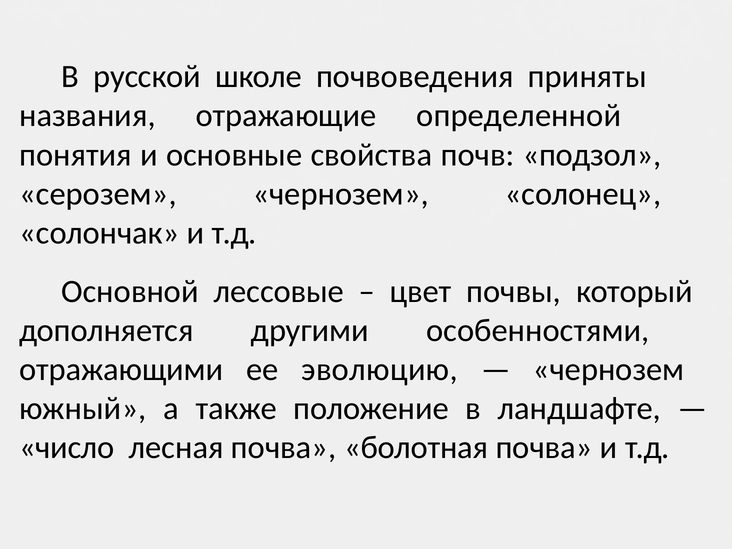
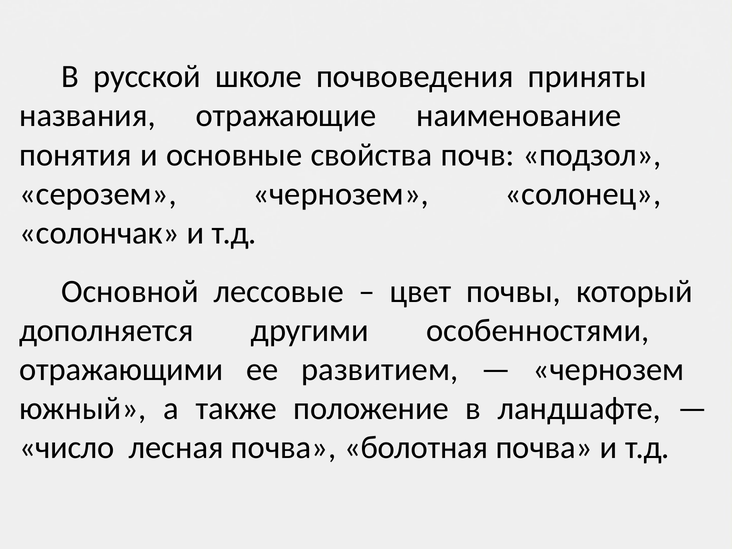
определенной: определенной -> наименование
эволюцию: эволюцию -> развитием
